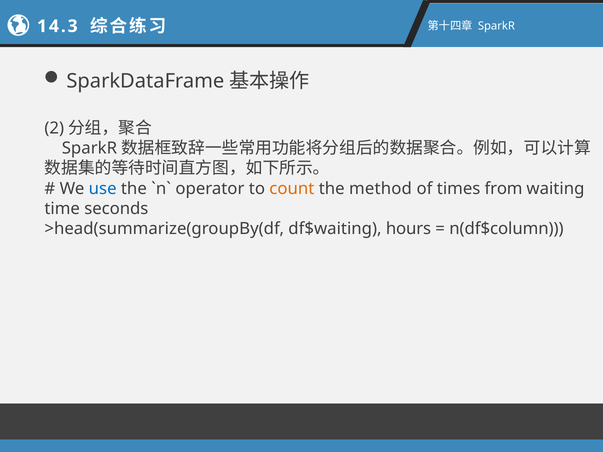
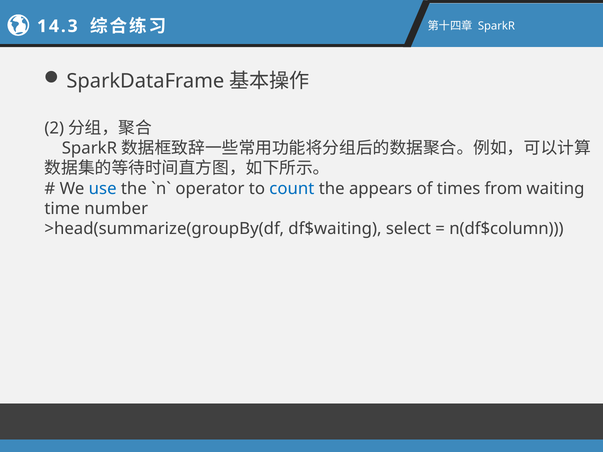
count colour: orange -> blue
method: method -> appears
seconds: seconds -> number
hours: hours -> select
